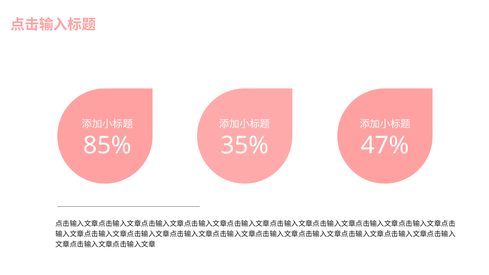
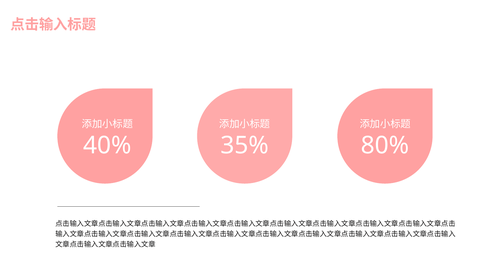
85%: 85% -> 40%
47%: 47% -> 80%
